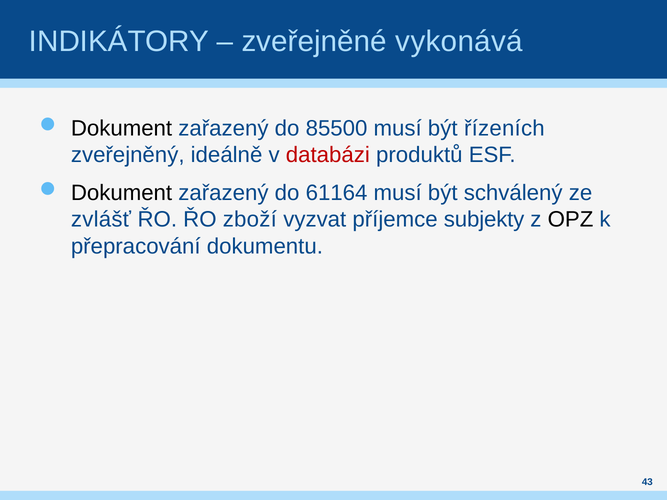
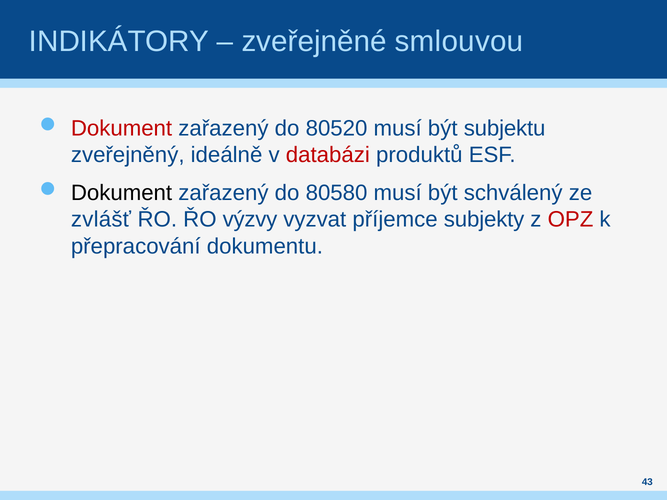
vykonává: vykonává -> smlouvou
Dokument at (122, 128) colour: black -> red
85500: 85500 -> 80520
řízeních: řízeních -> subjektu
61164: 61164 -> 80580
zboží: zboží -> výzvy
OPZ colour: black -> red
